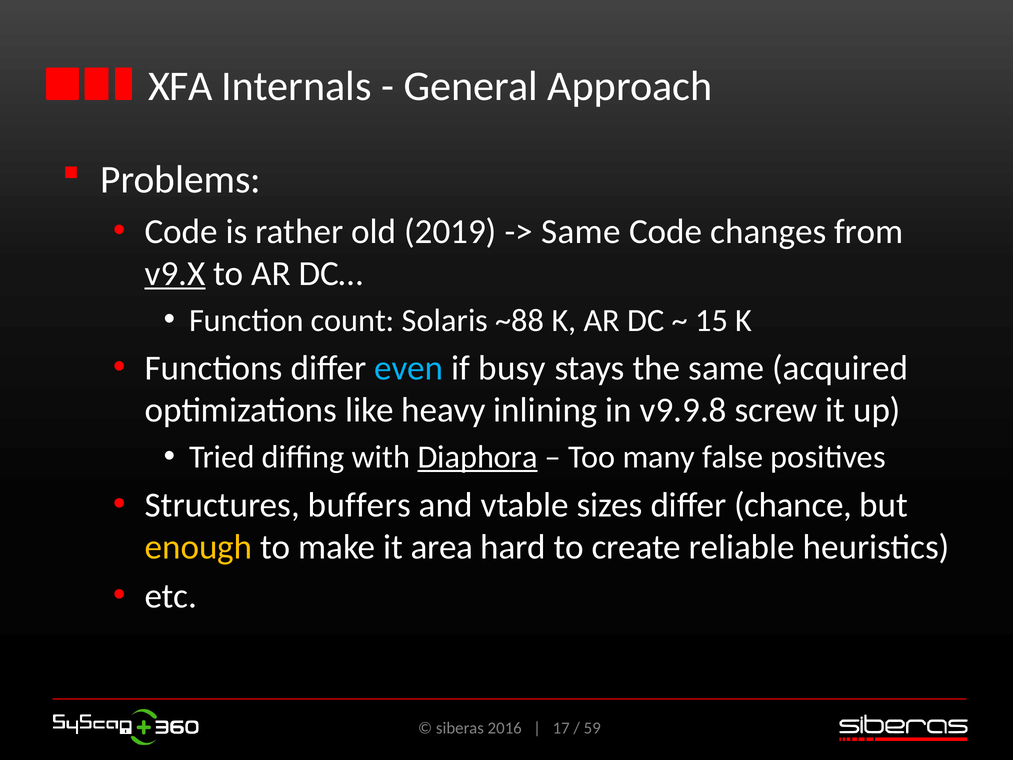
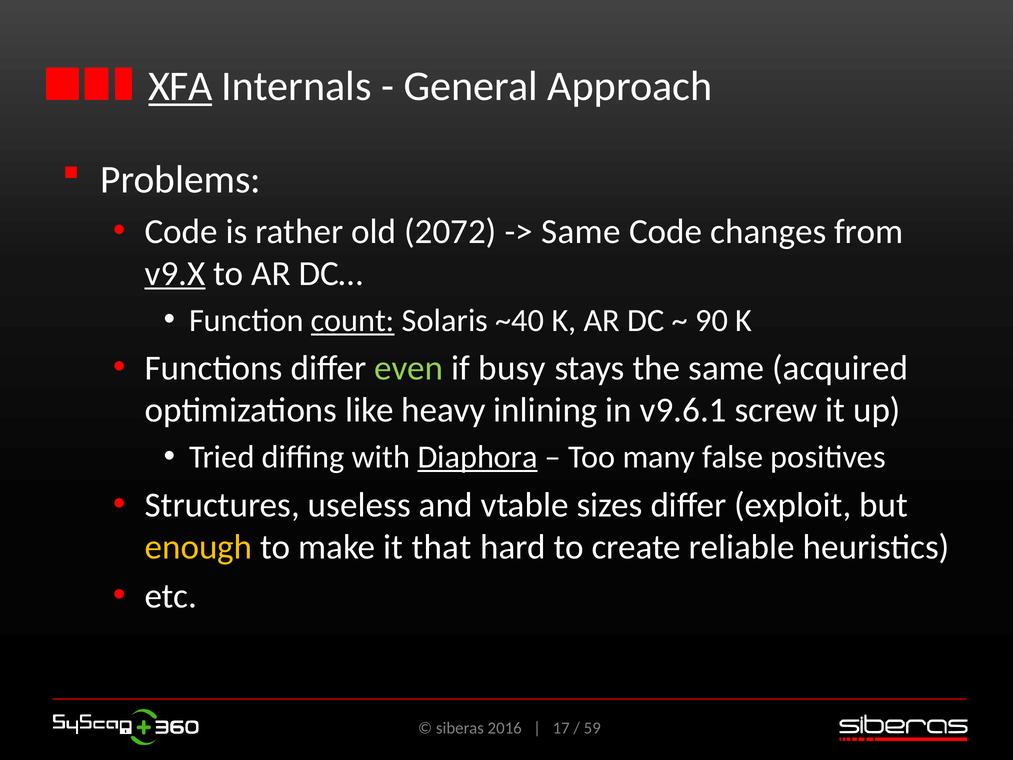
XFA underline: none -> present
2019: 2019 -> 2072
count underline: none -> present
~88: ~88 -> ~40
15: 15 -> 90
even colour: light blue -> light green
v9.9.8: v9.9.8 -> v9.6.1
buffers: buffers -> useless
chance: chance -> exploit
area: area -> that
